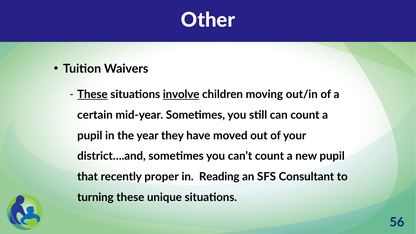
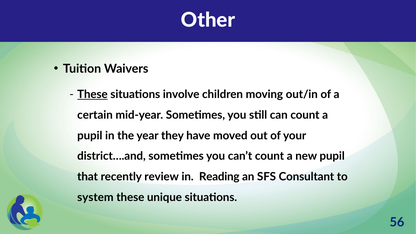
involve underline: present -> none
proper: proper -> review
turning: turning -> system
